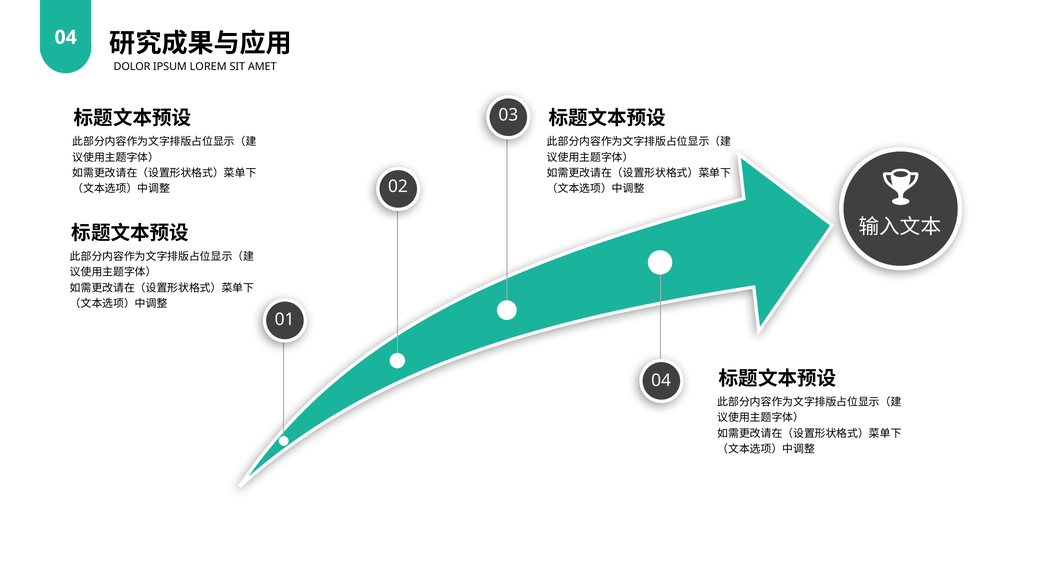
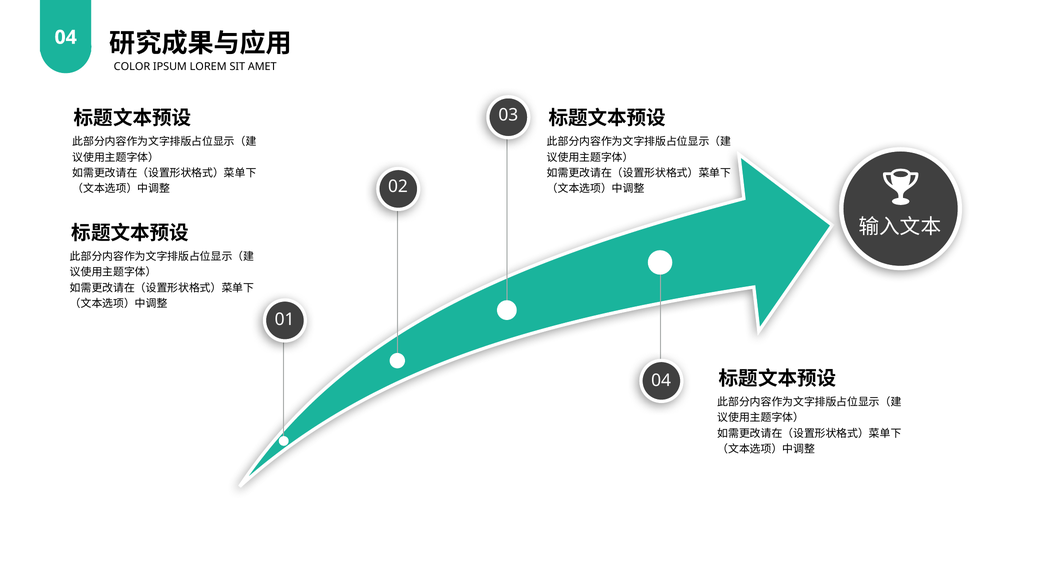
DOLOR: DOLOR -> COLOR
